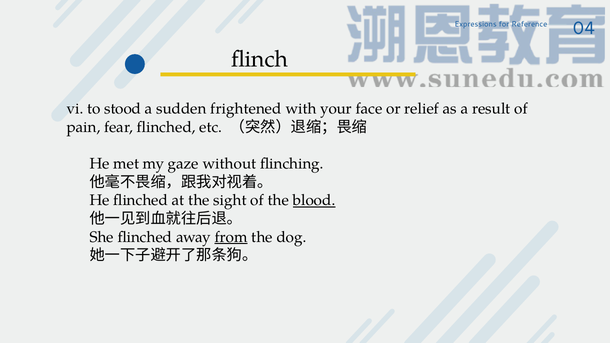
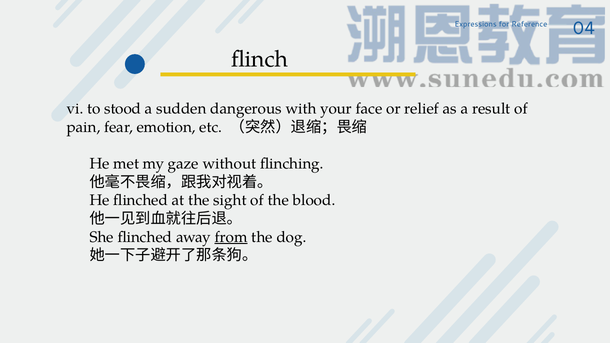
frightened: frightened -> dangerous
fear flinched: flinched -> emotion
blood underline: present -> none
